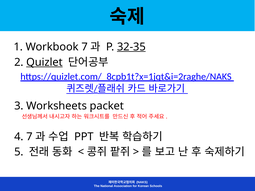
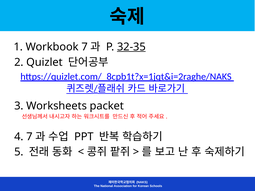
Quizlet underline: present -> none
